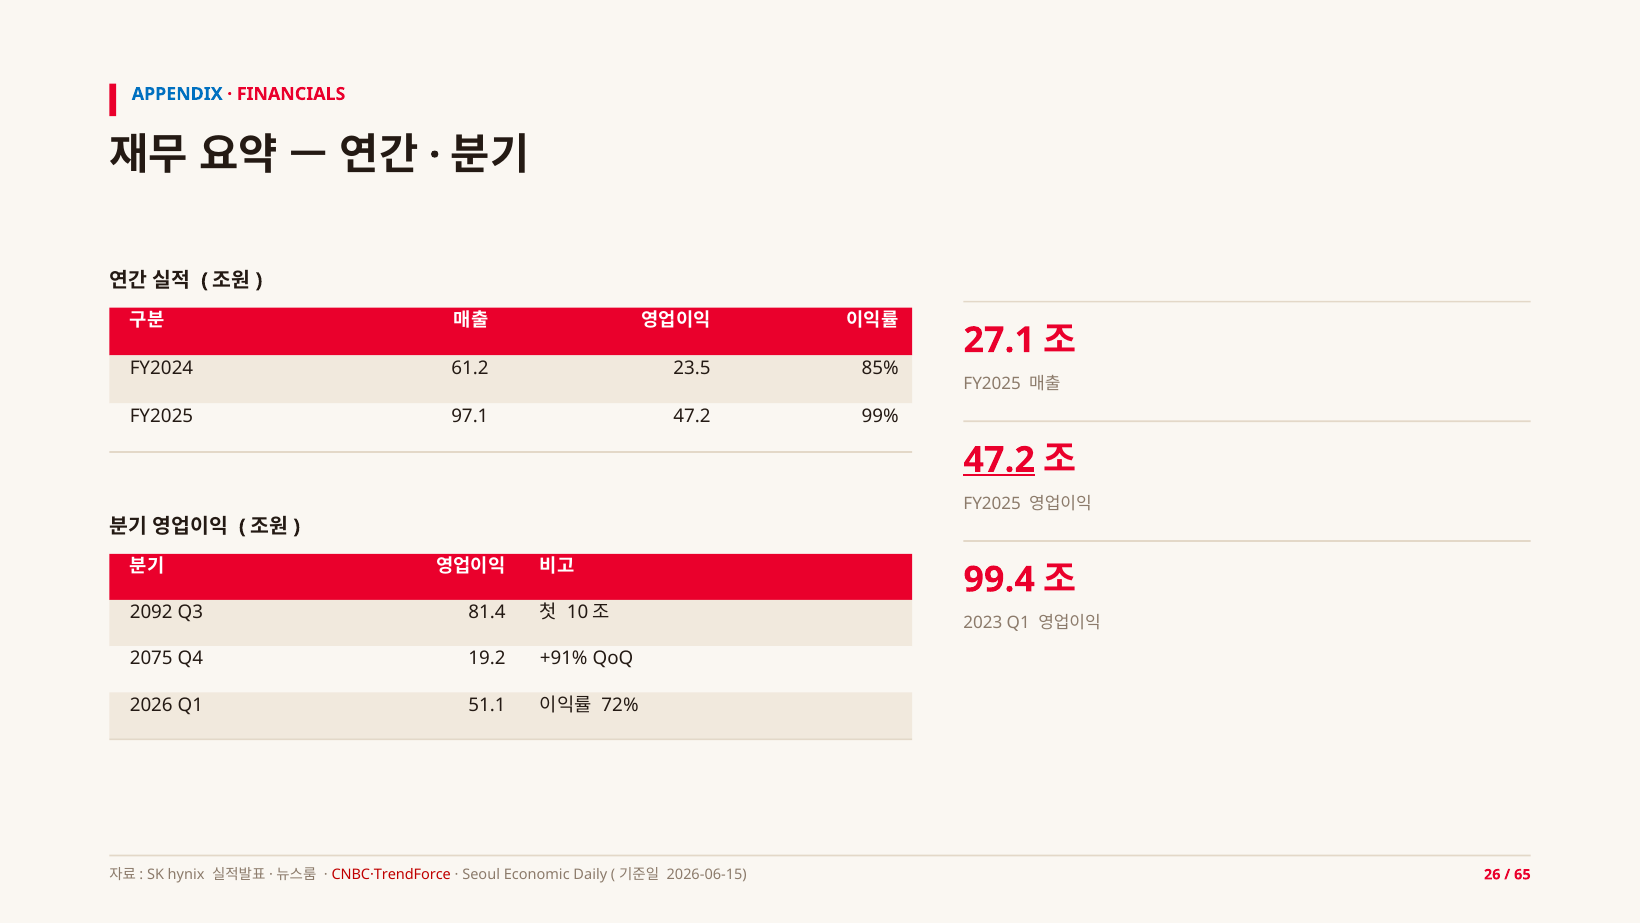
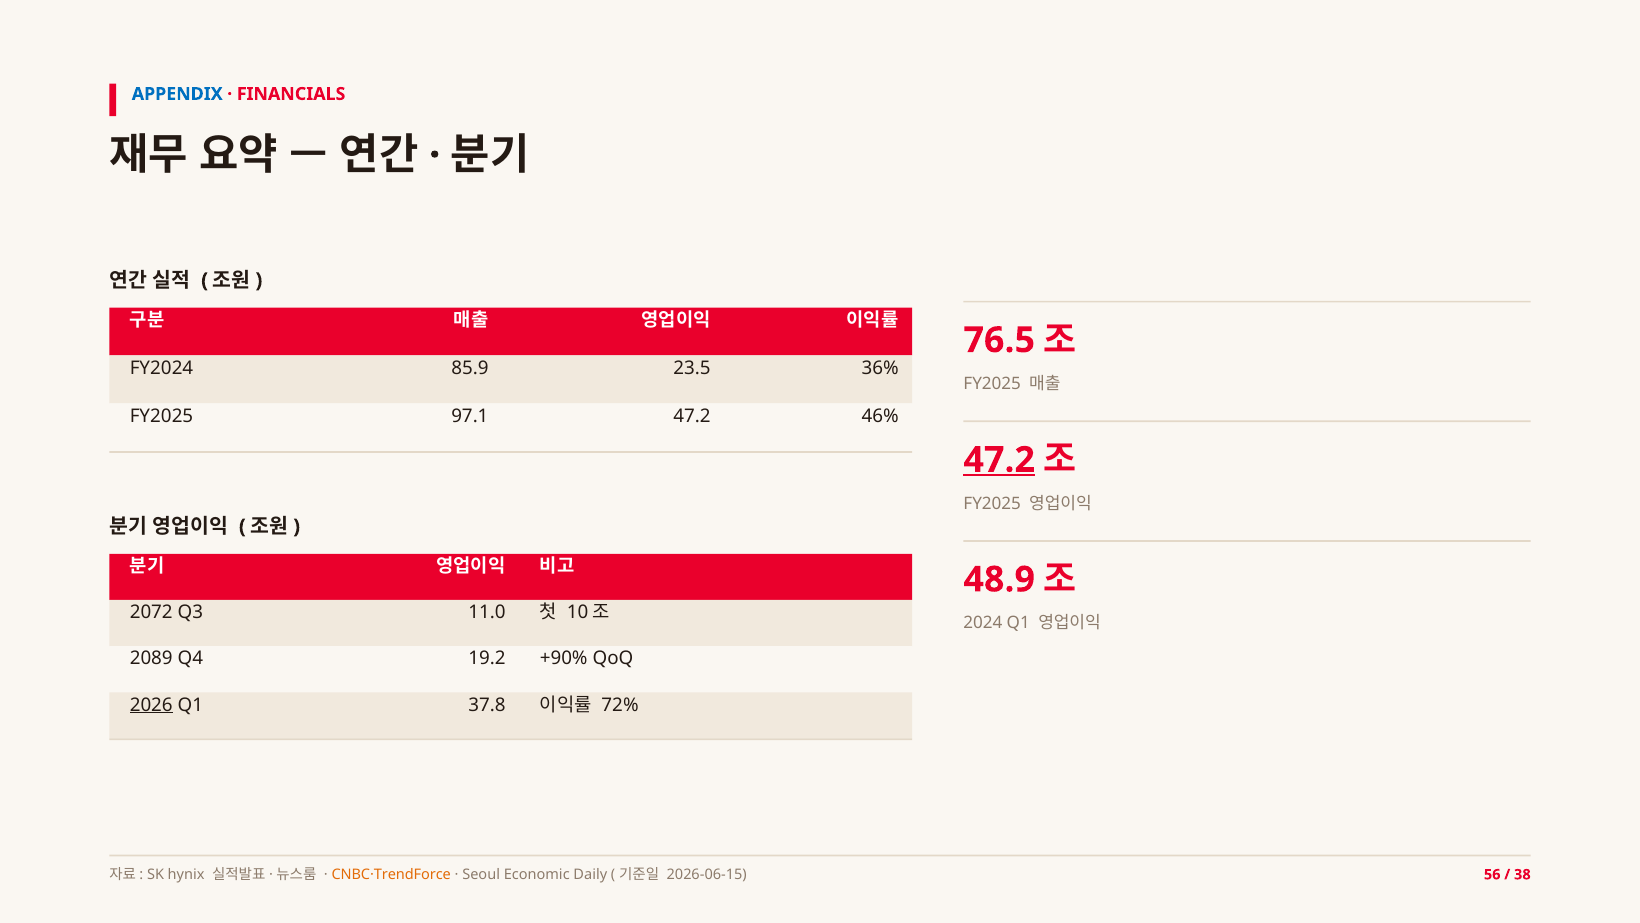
27.1: 27.1 -> 76.5
61.2: 61.2 -> 85.9
85%: 85% -> 36%
99%: 99% -> 46%
99.4: 99.4 -> 48.9
2092: 2092 -> 2072
81.4: 81.4 -> 11.0
2023: 2023 -> 2024
2075: 2075 -> 2089
+91%: +91% -> +90%
2026 underline: none -> present
51.1: 51.1 -> 37.8
CNBC·TrendForce colour: red -> orange
26: 26 -> 56
65: 65 -> 38
